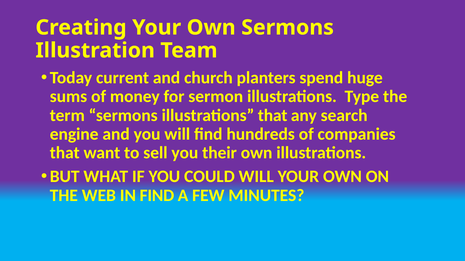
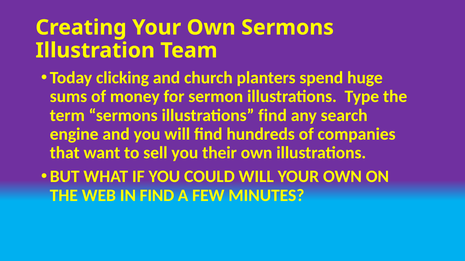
current: current -> clicking
illustrations that: that -> find
